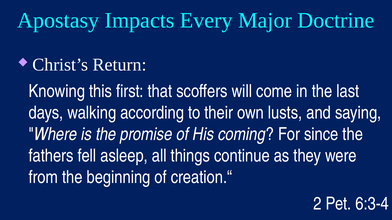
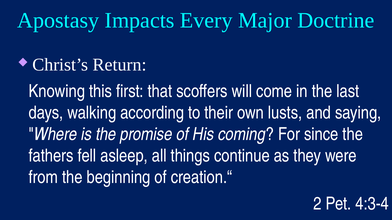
6:3-4: 6:3-4 -> 4:3-4
